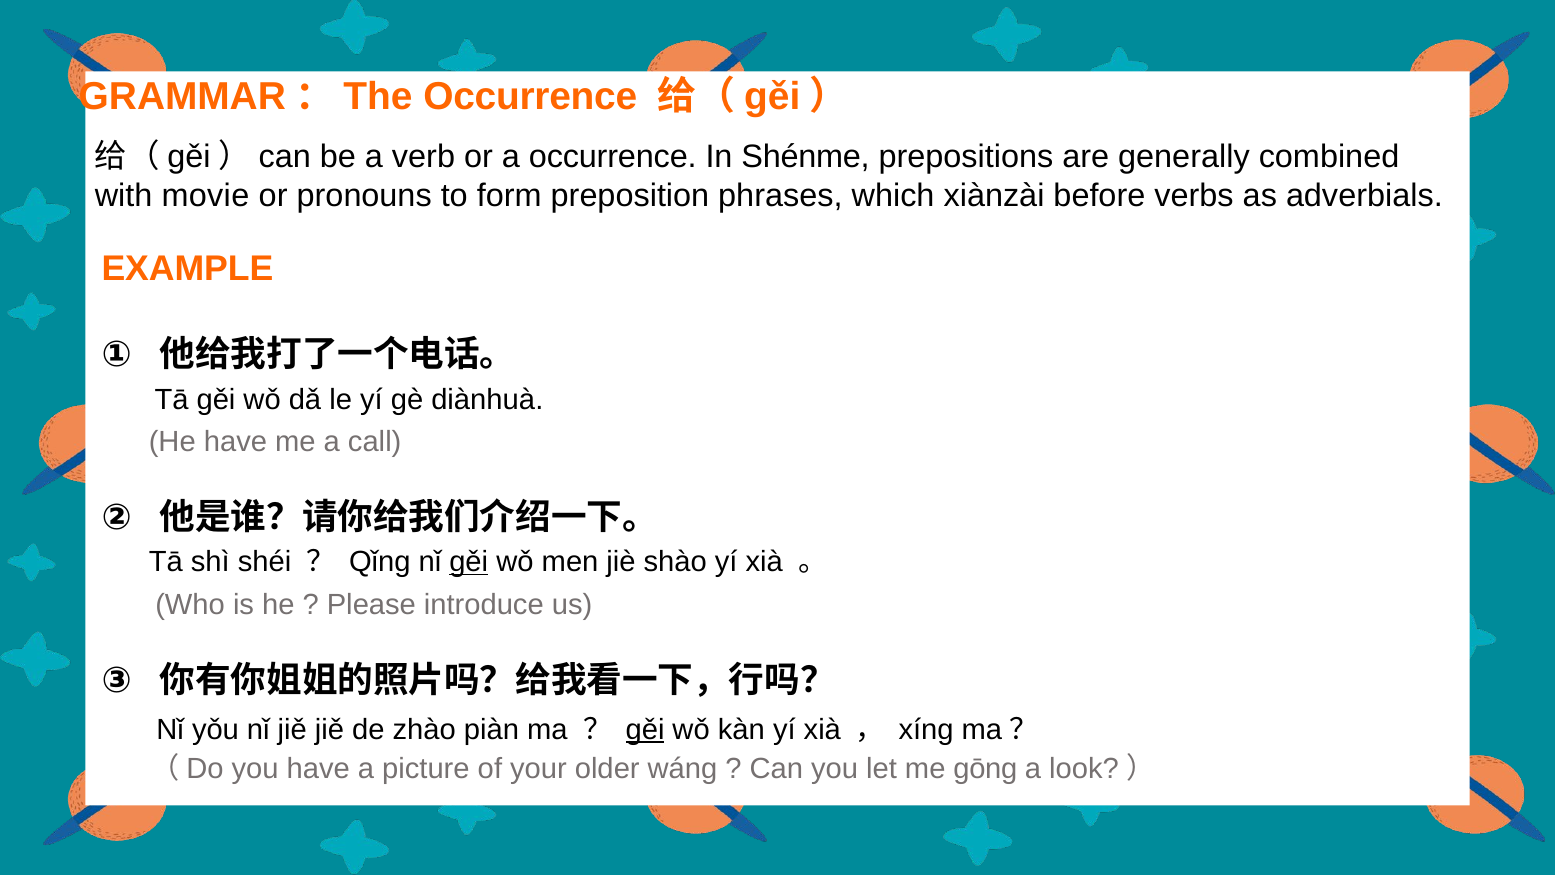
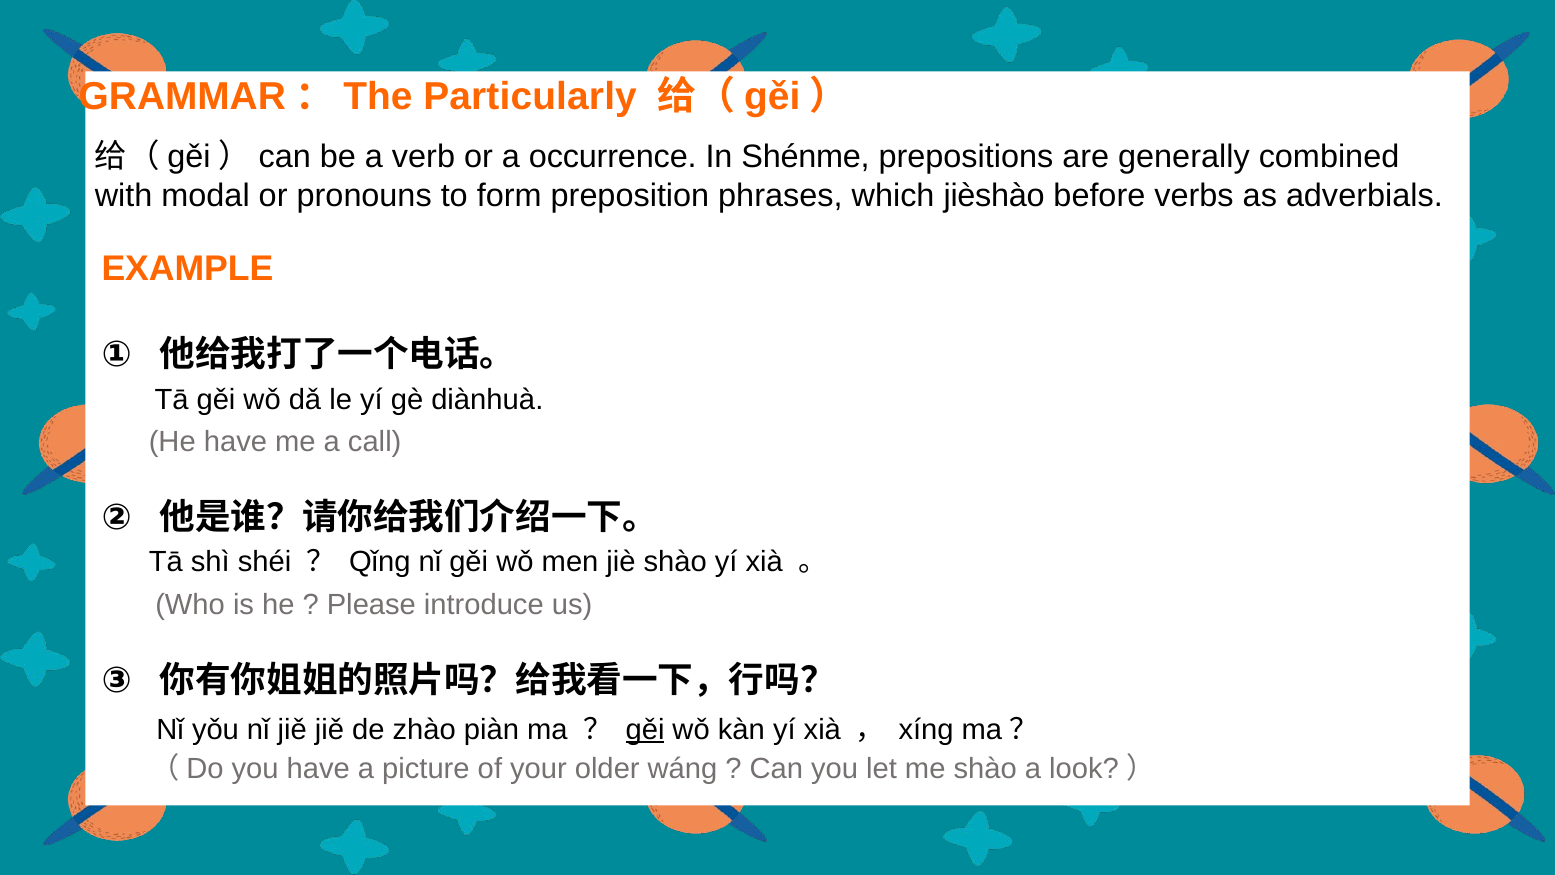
GRAMMAR：The Occurrence: Occurrence -> Particularly
movie: movie -> modal
xiànzài: xiànzài -> jièshào
gěi at (469, 562) underline: present -> none
me gōng: gōng -> shào
